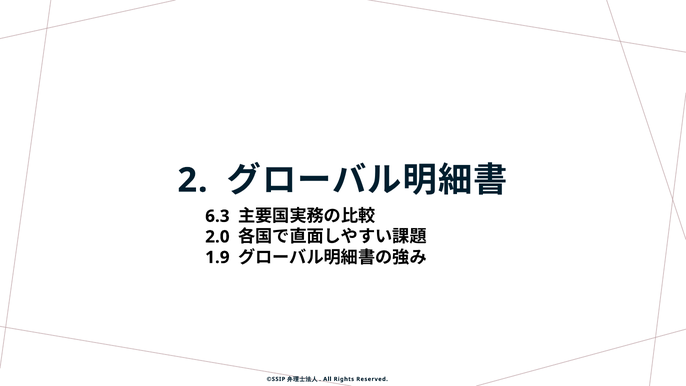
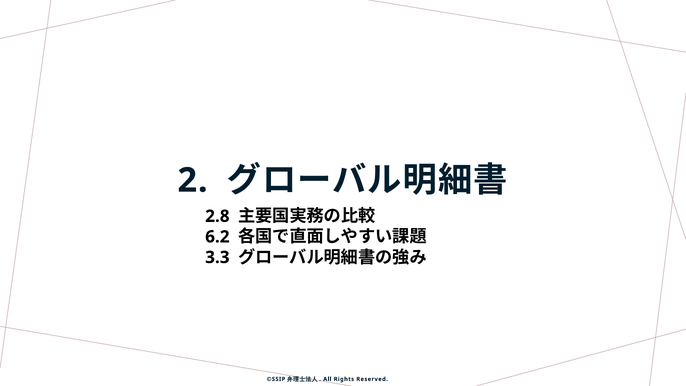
6.3: 6.3 -> 2.8
2.0: 2.0 -> 6.2
1.9: 1.9 -> 3.3
